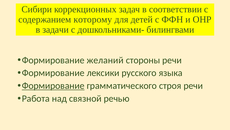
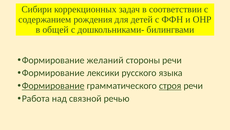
которому: которому -> рождения
задачи: задачи -> общей
строя underline: none -> present
